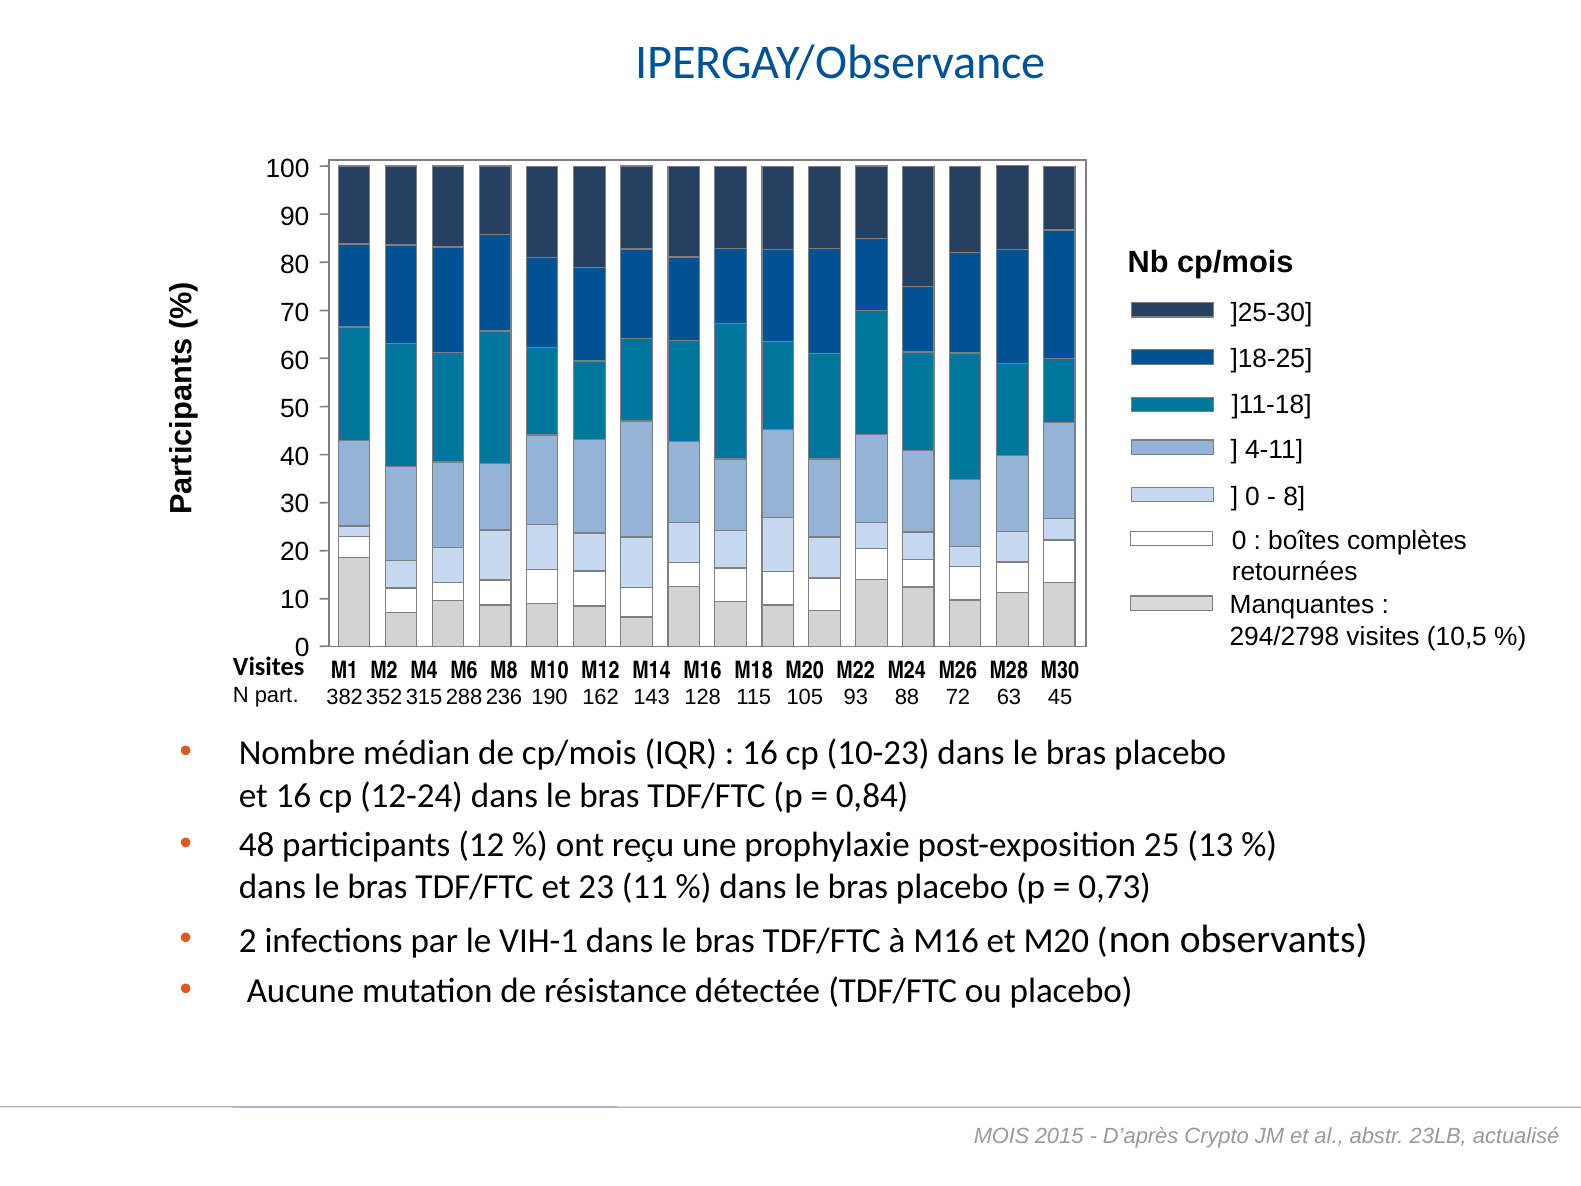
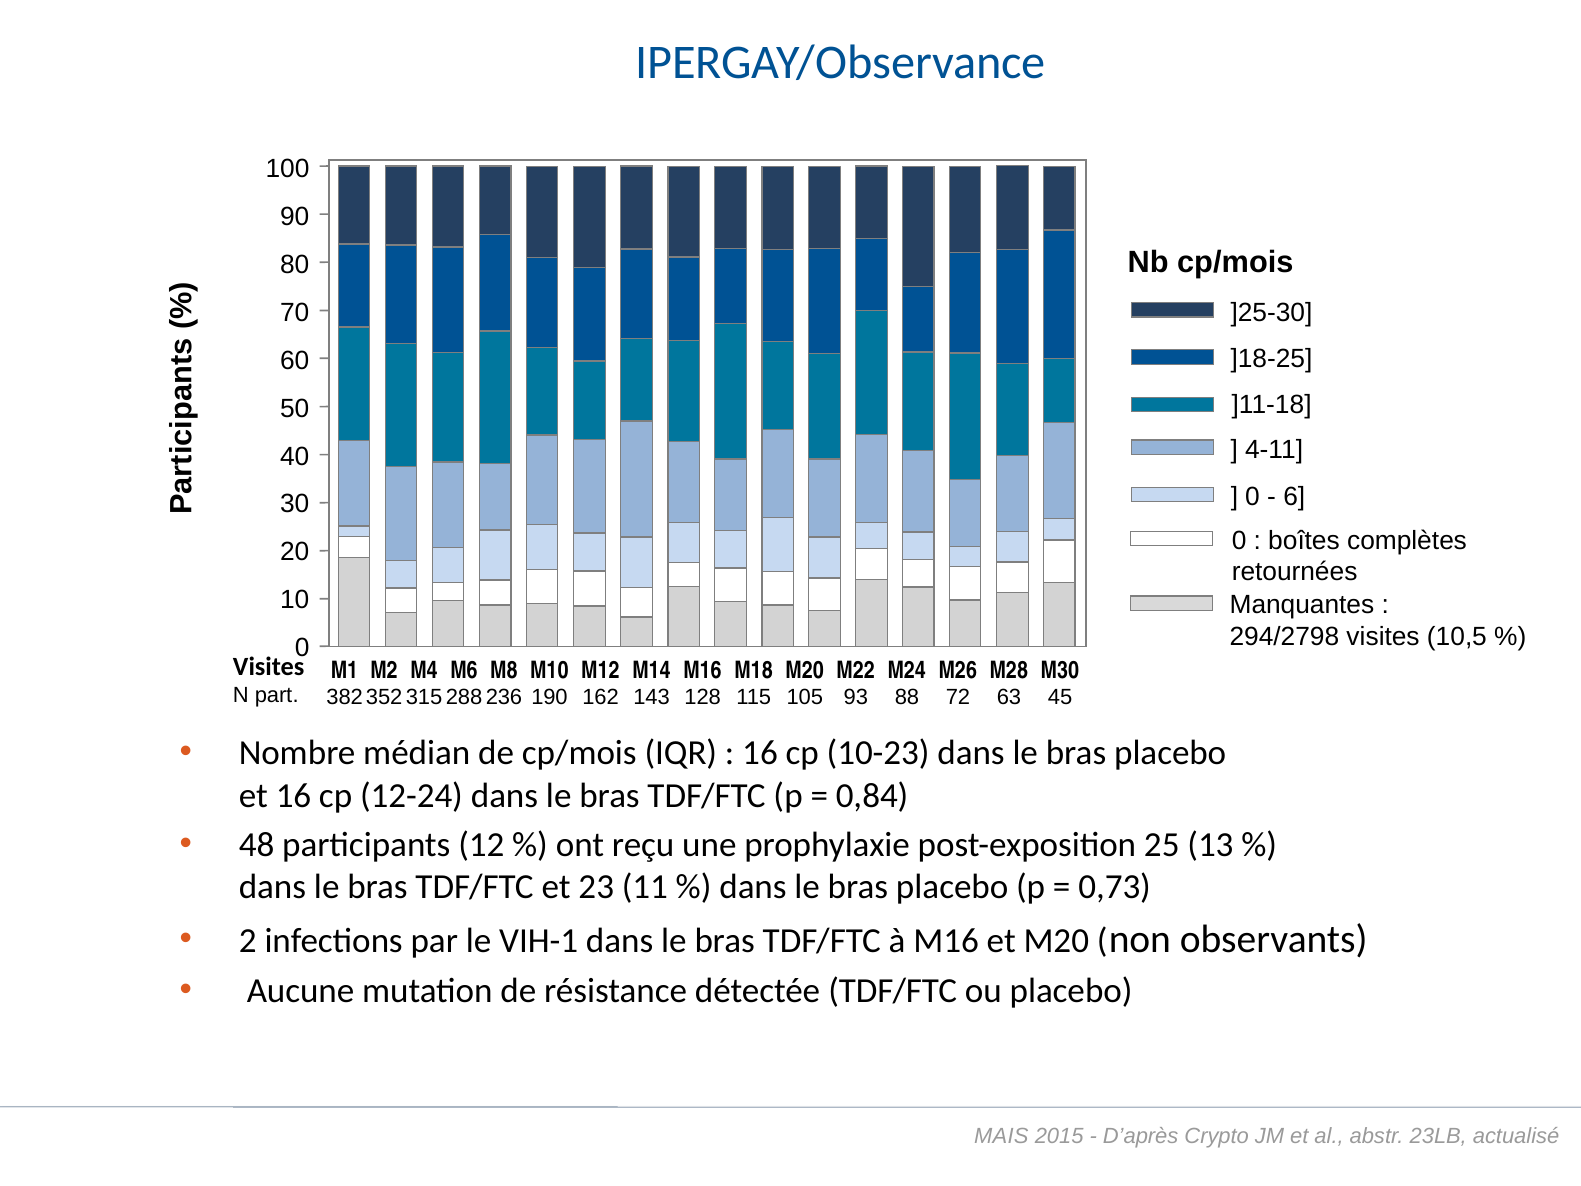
8: 8 -> 6
MOIS: MOIS -> MAIS
